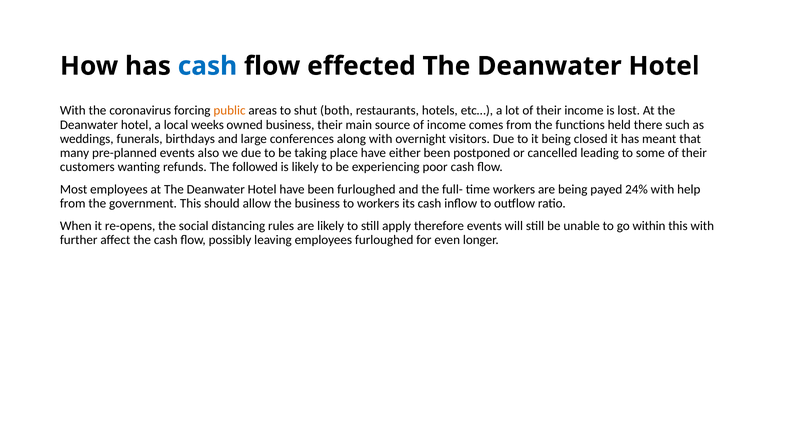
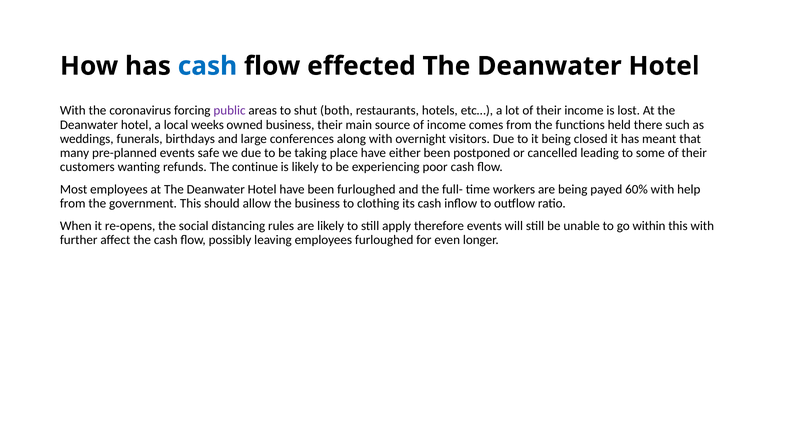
public colour: orange -> purple
also: also -> safe
followed: followed -> continue
24%: 24% -> 60%
to workers: workers -> clothing
